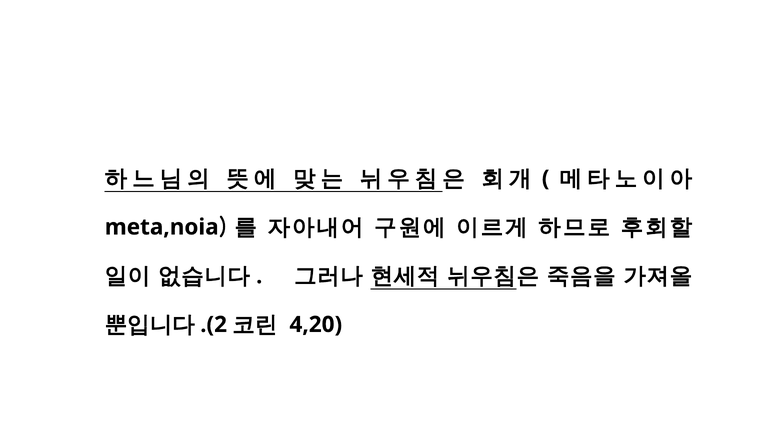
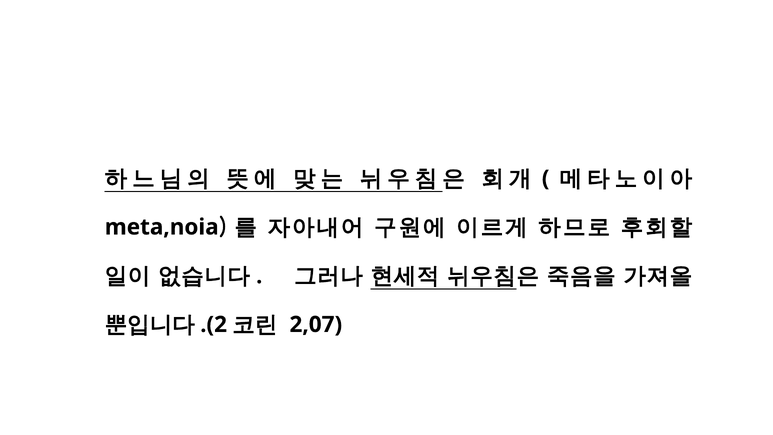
4,20: 4,20 -> 2,07
